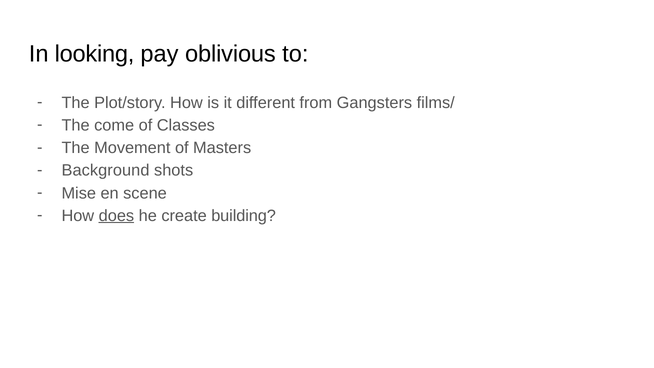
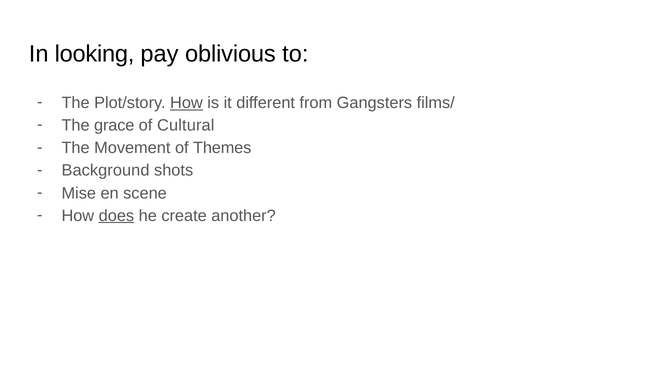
How at (186, 103) underline: none -> present
come: come -> grace
Classes: Classes -> Cultural
Masters: Masters -> Themes
building: building -> another
